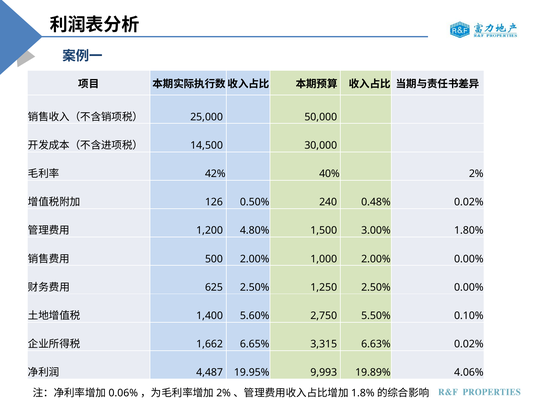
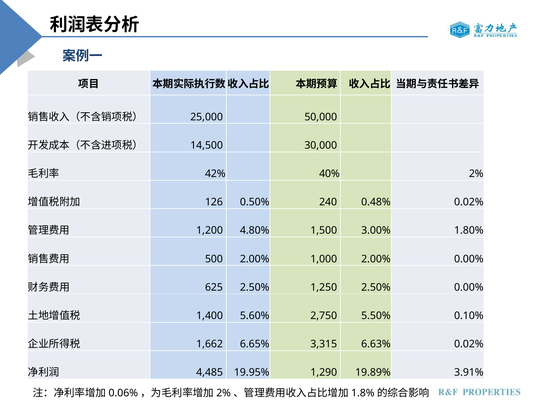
4,487: 4,487 -> 4,485
9,993: 9,993 -> 1,290
4.06%: 4.06% -> 3.91%
